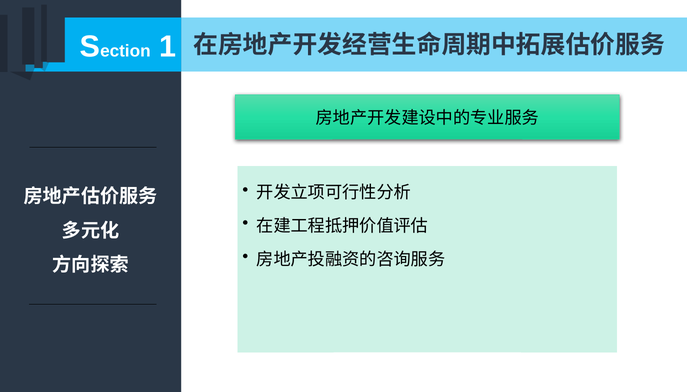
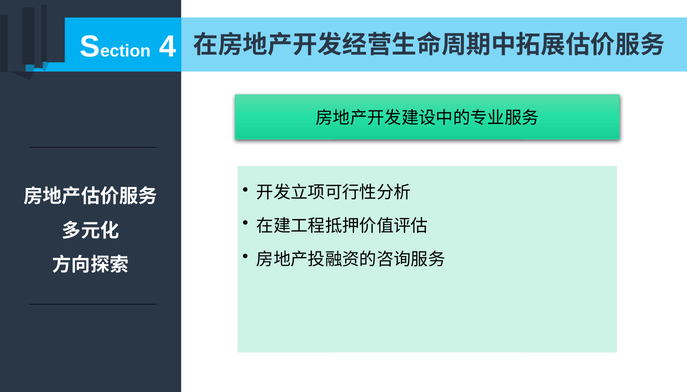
1: 1 -> 4
